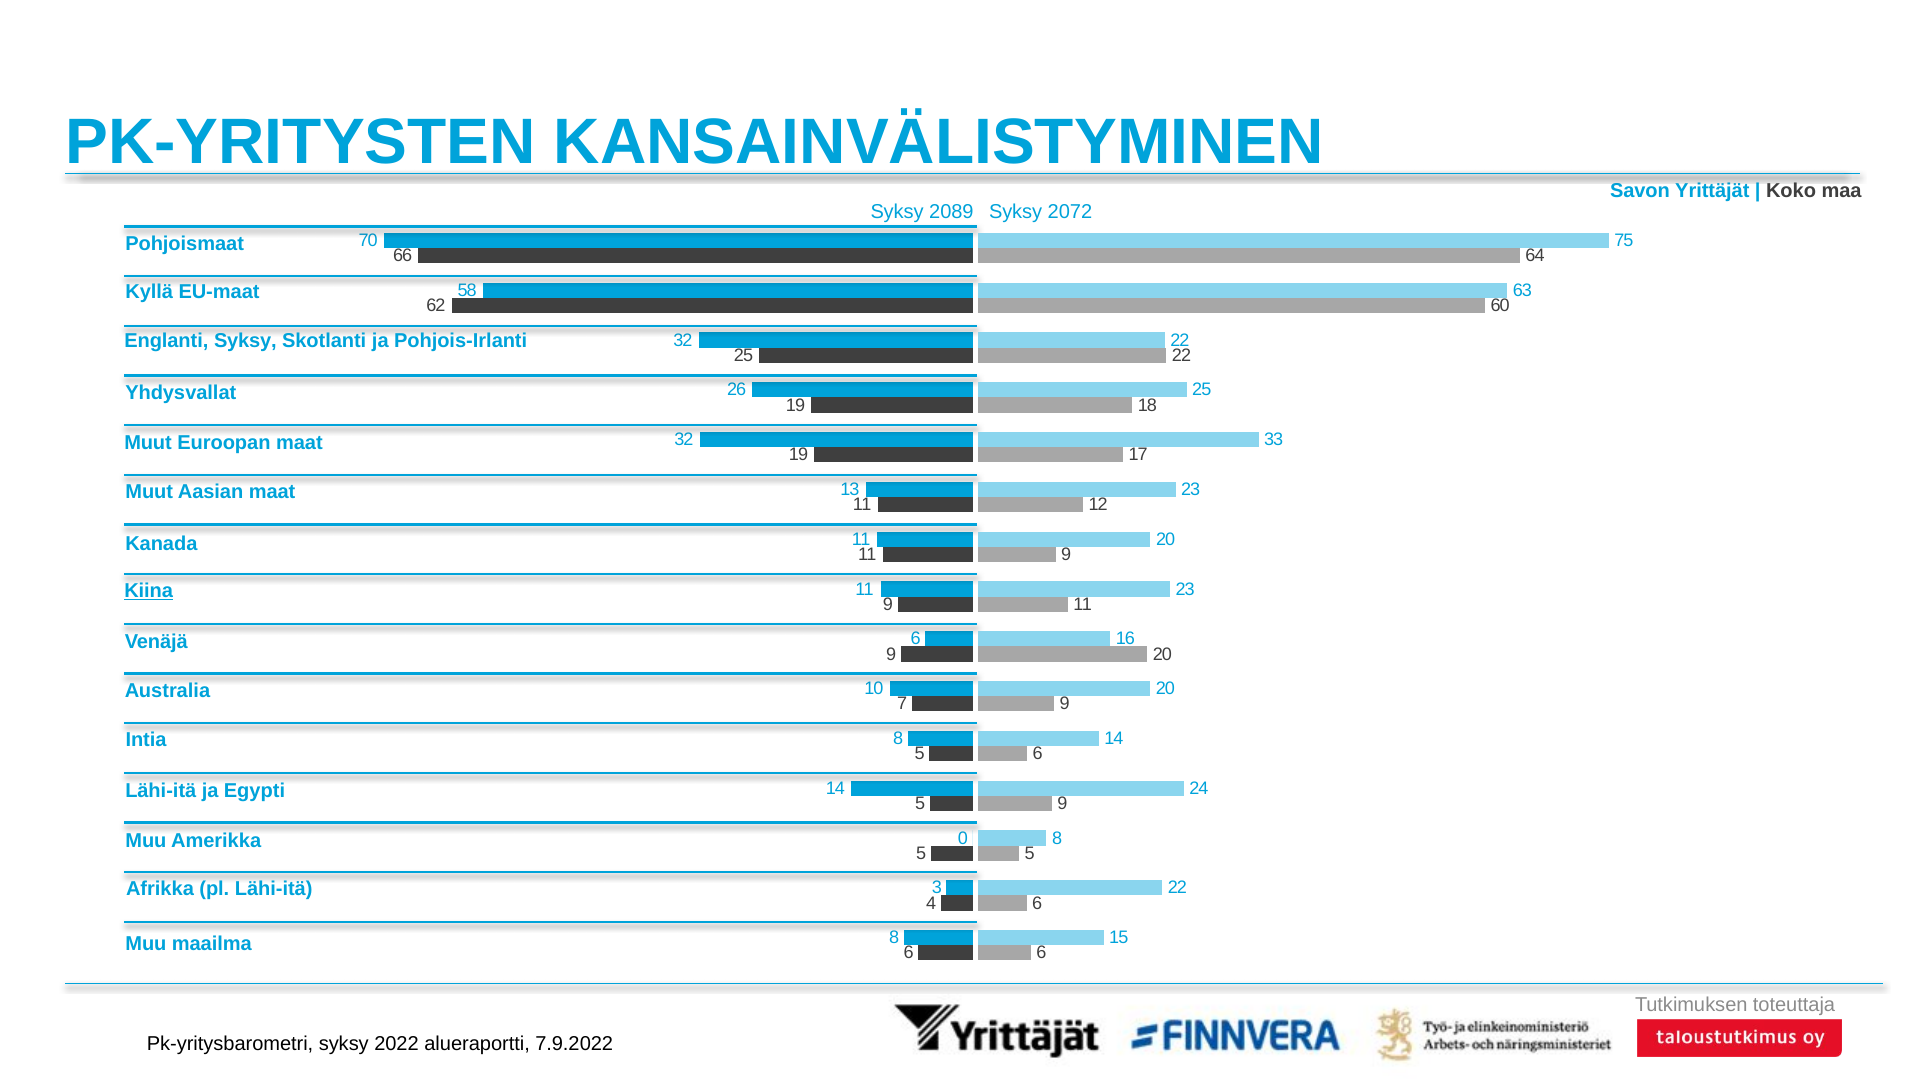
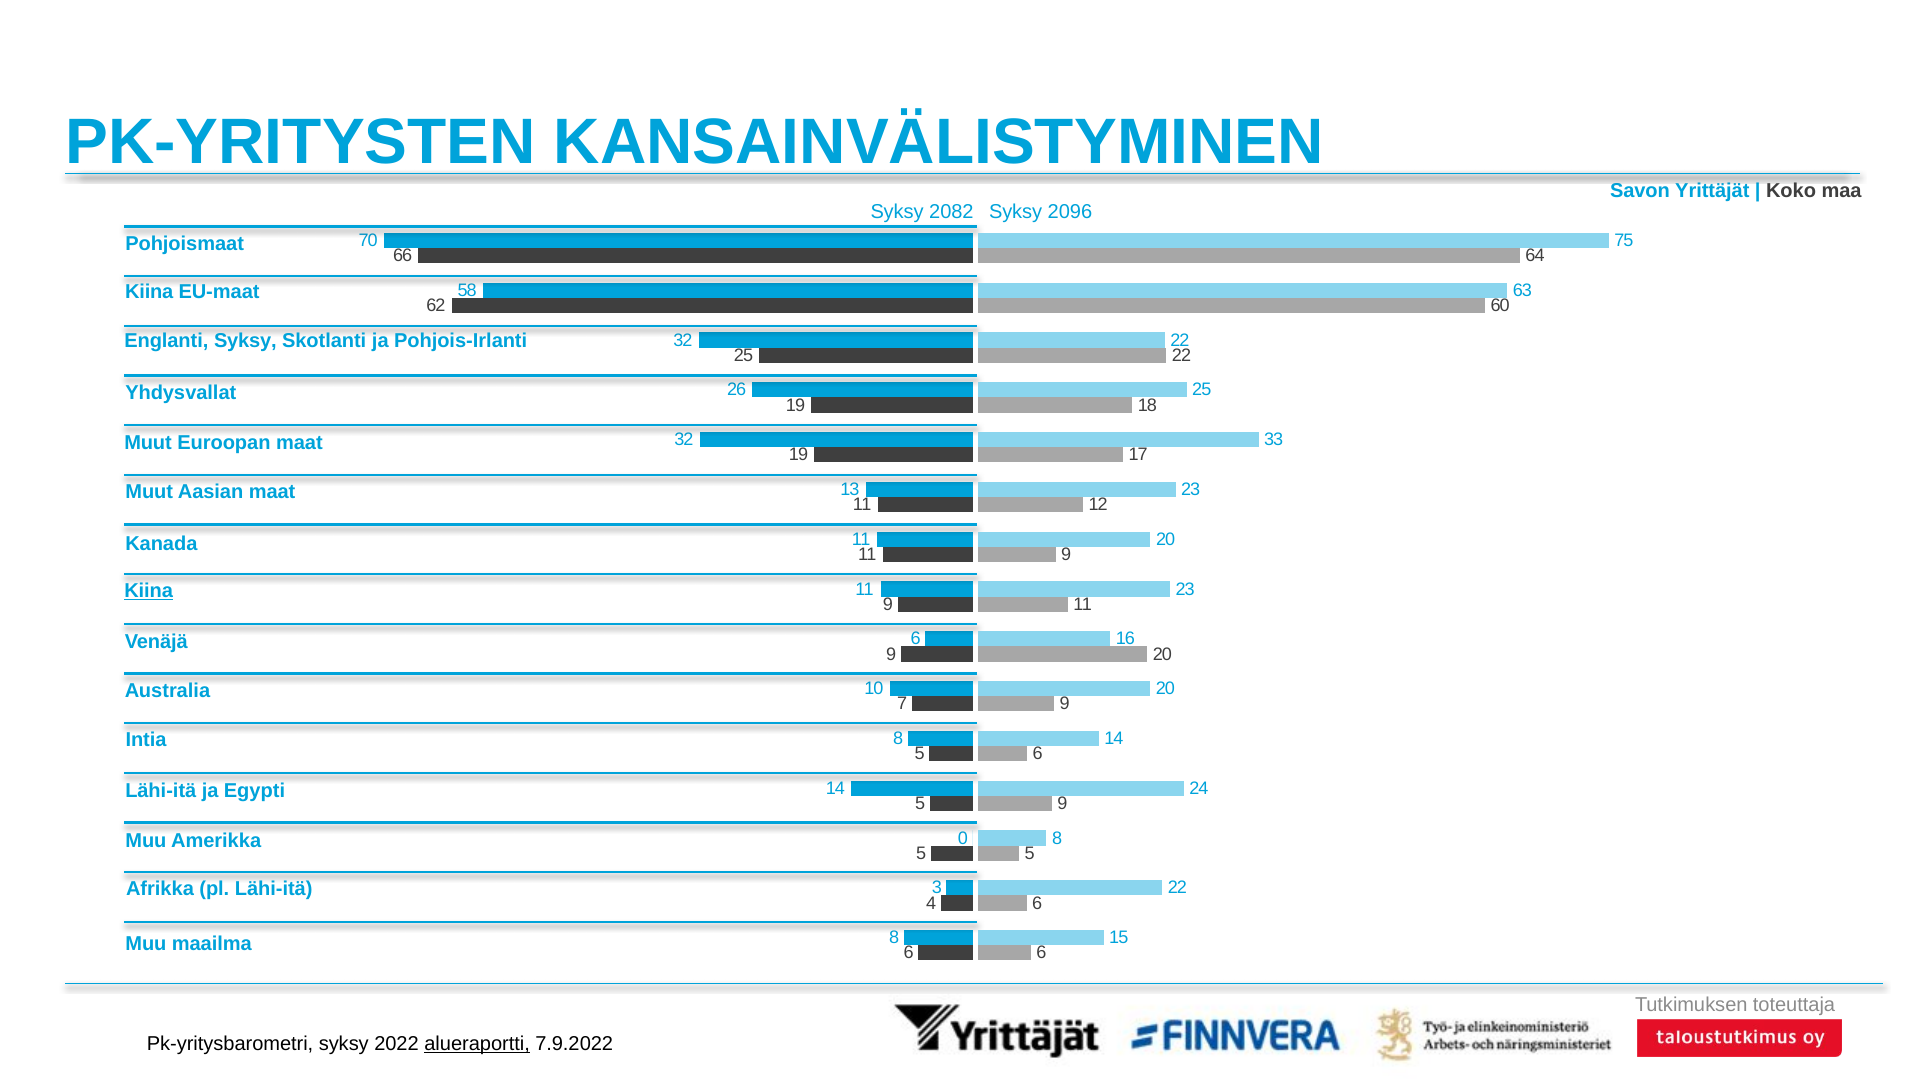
2089: 2089 -> 2082
2072: 2072 -> 2096
Kyllä at (149, 292): Kyllä -> Kiina
alueraportti underline: none -> present
